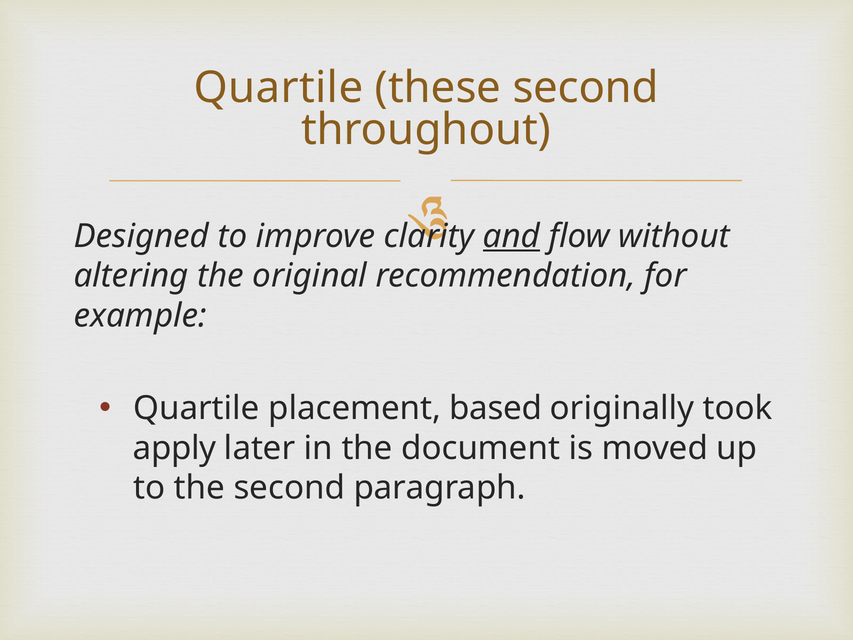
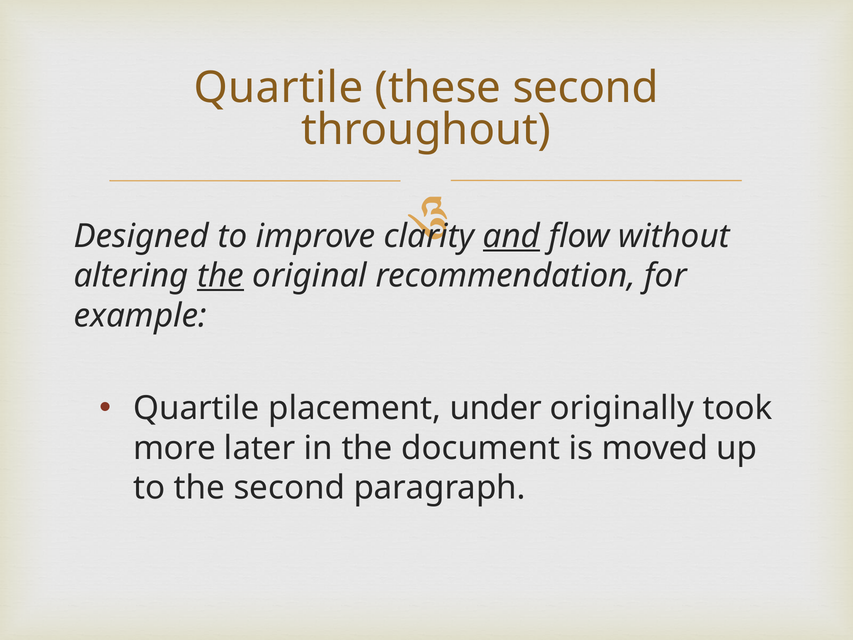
the at (221, 276) underline: none -> present
based: based -> under
apply: apply -> more
